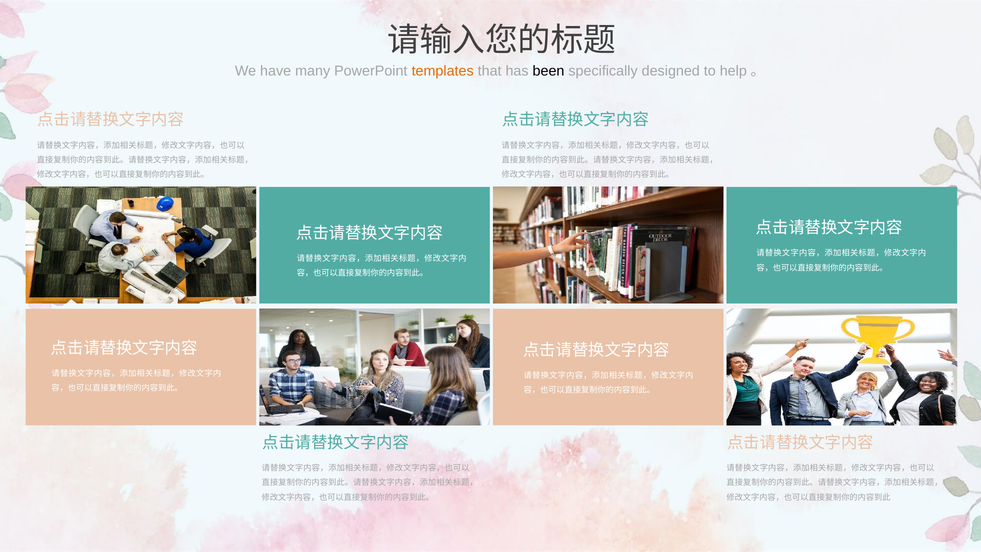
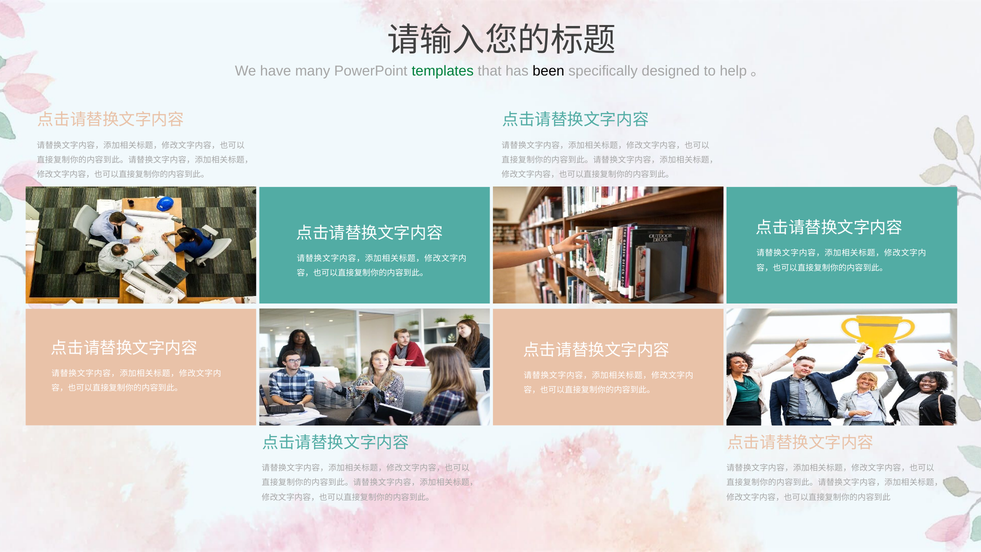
templates colour: orange -> green
